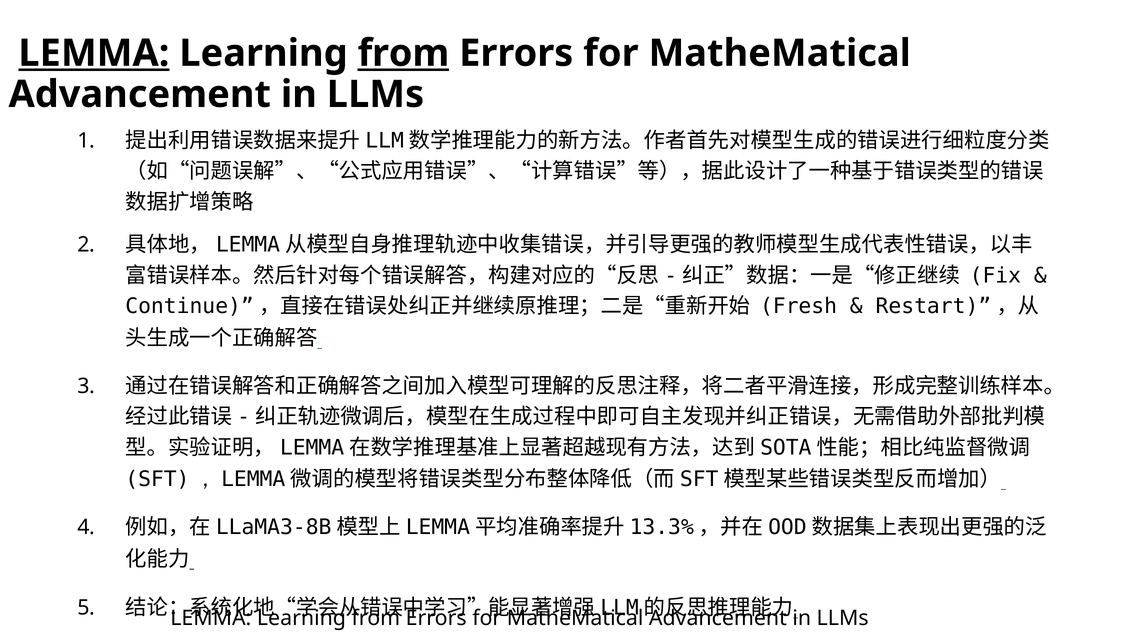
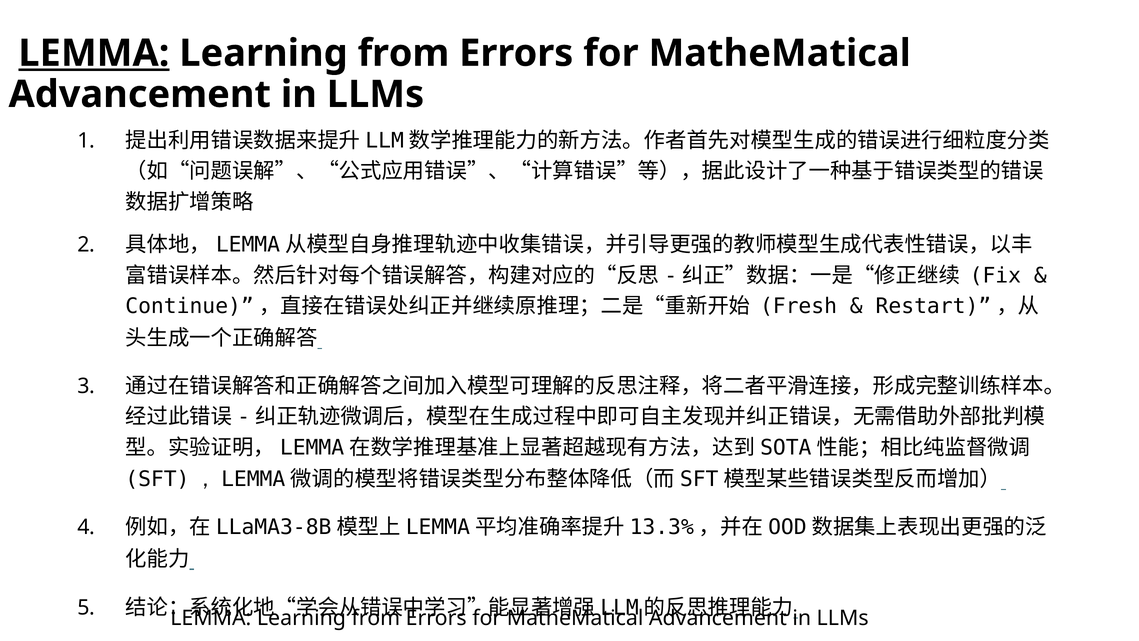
from at (403, 53) underline: present -> none
